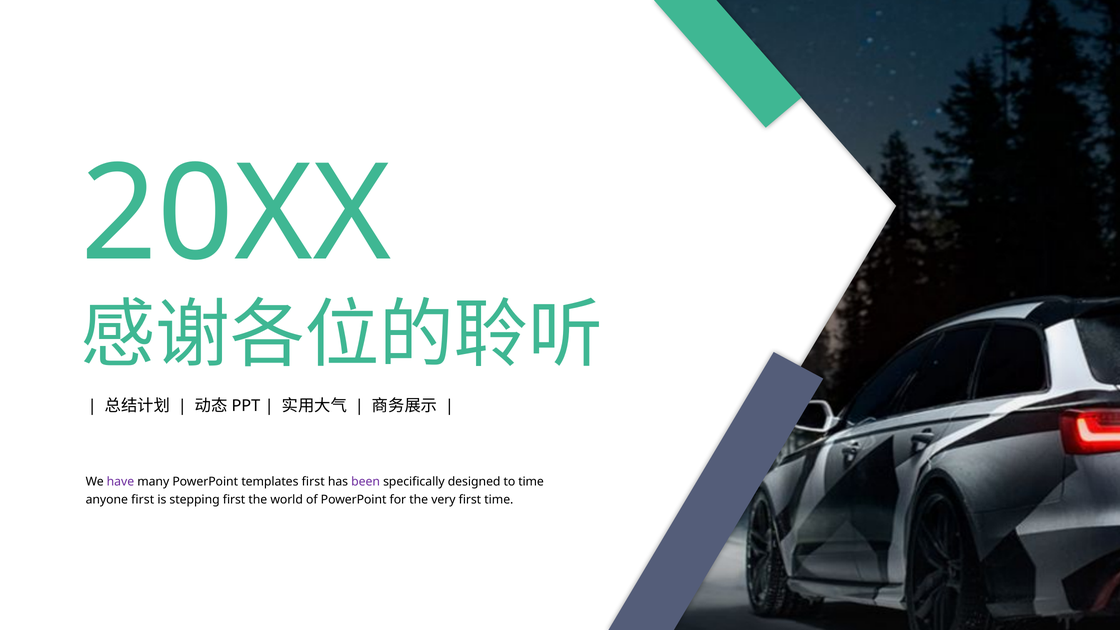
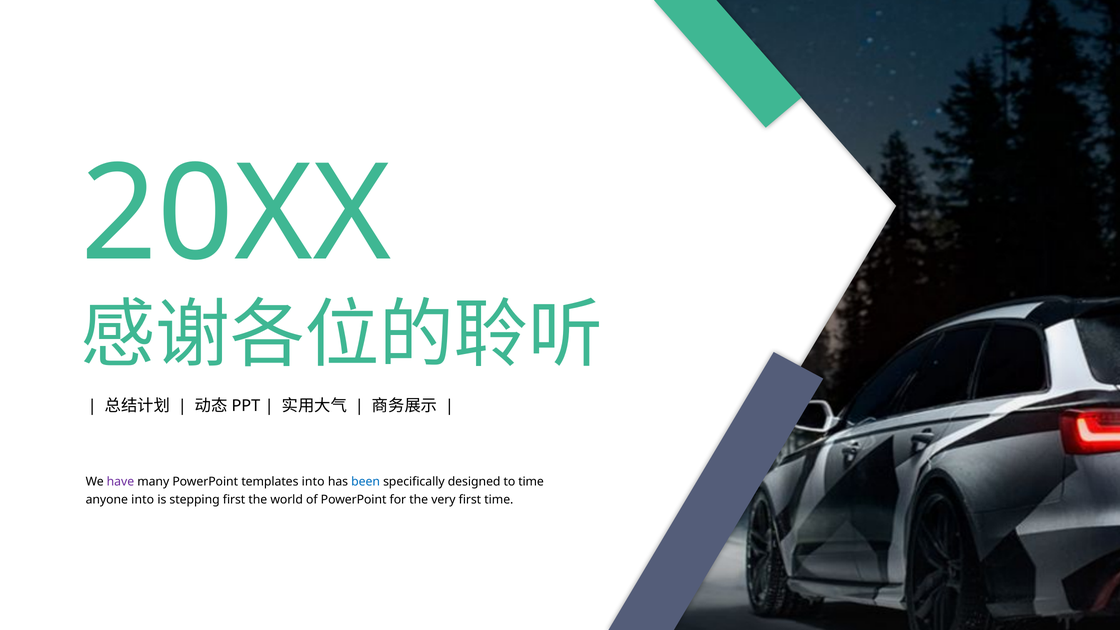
templates first: first -> into
been colour: purple -> blue
anyone first: first -> into
